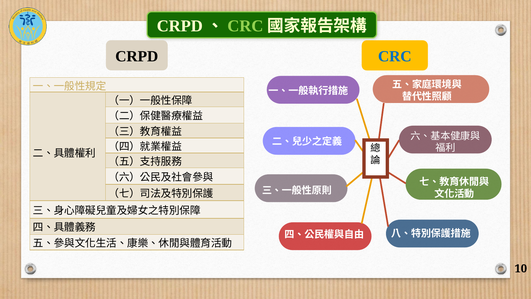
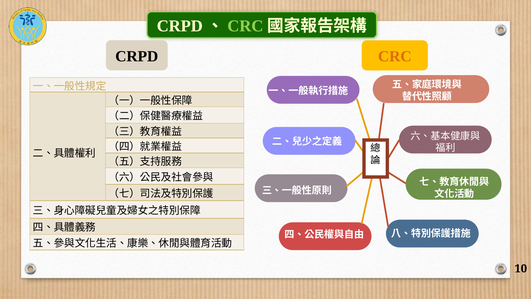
CRC at (395, 56) colour: blue -> orange
